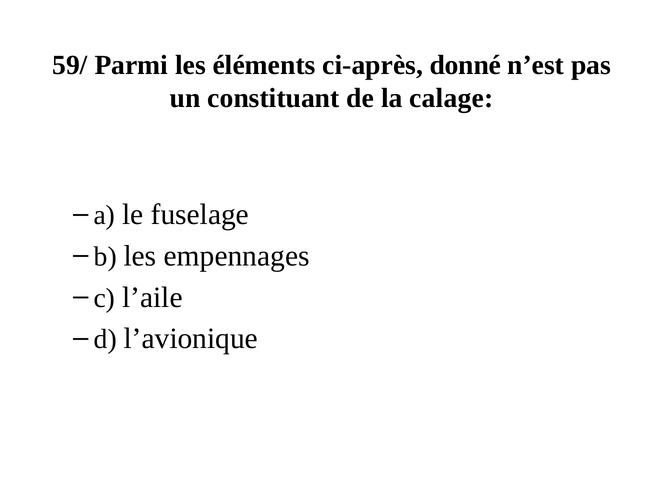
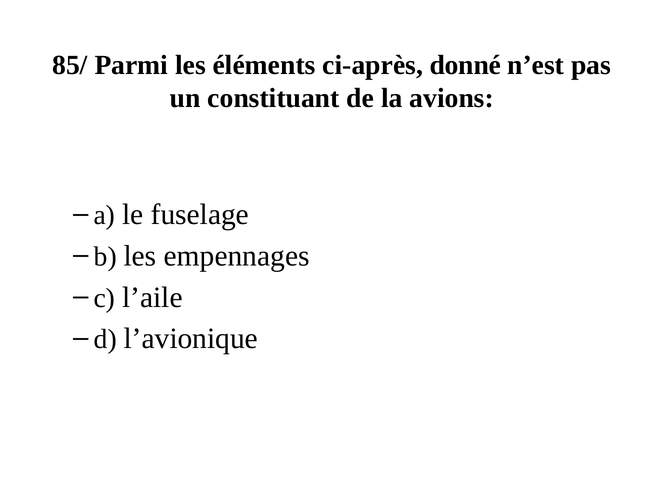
59/: 59/ -> 85/
calage: calage -> avions
